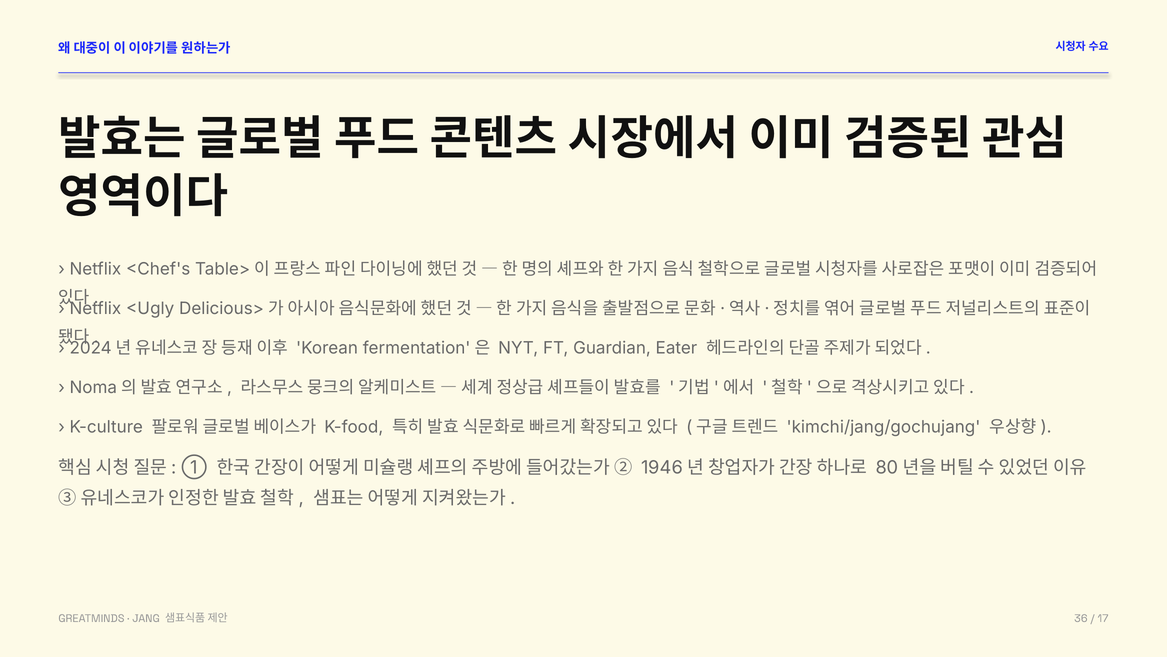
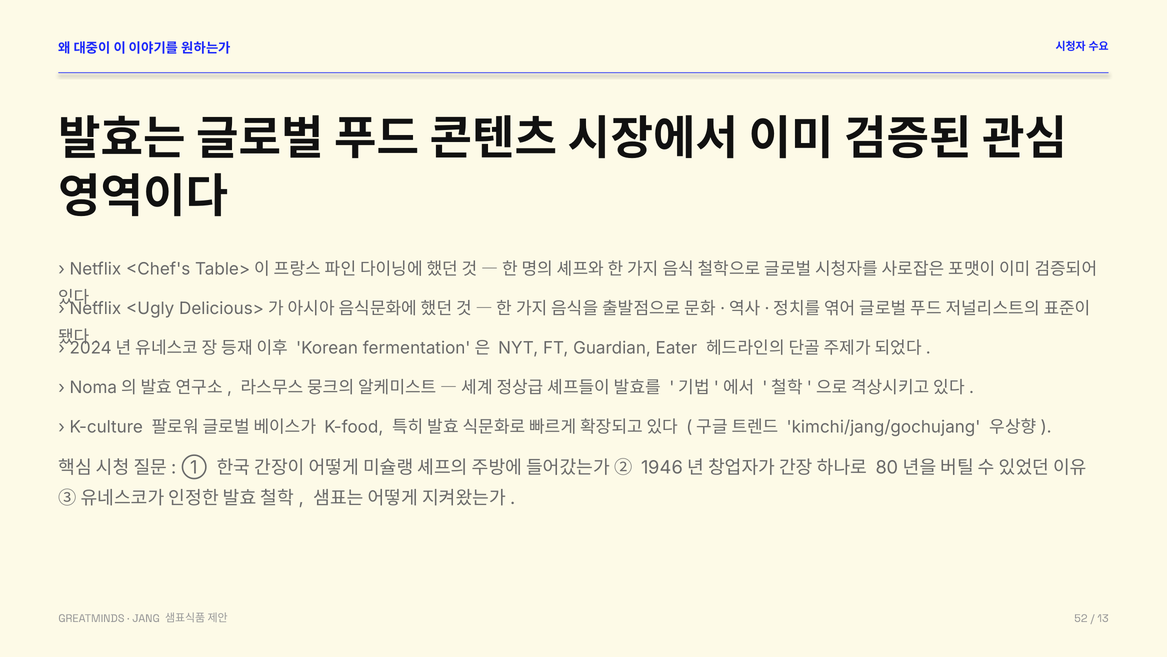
36: 36 -> 52
17: 17 -> 13
